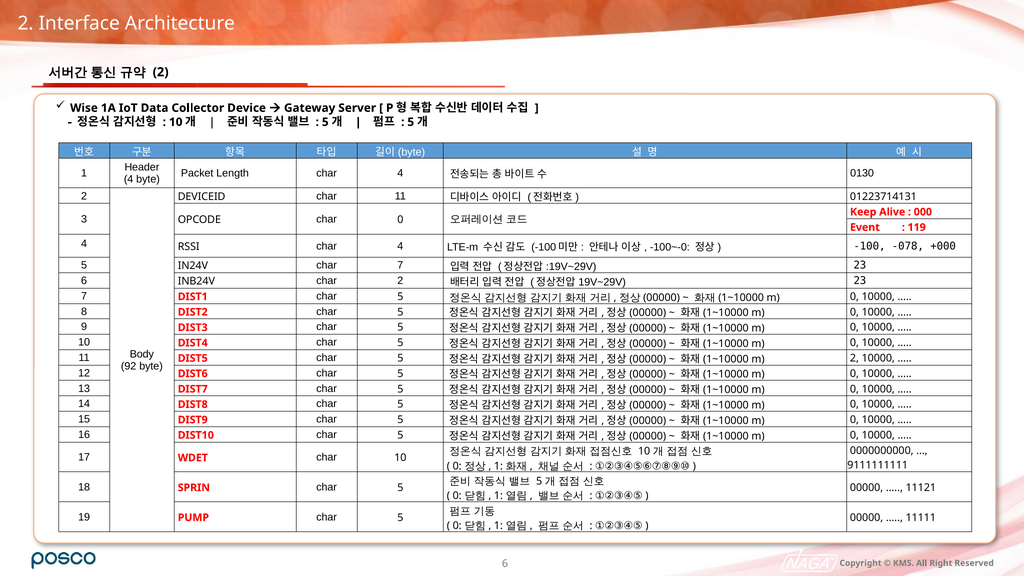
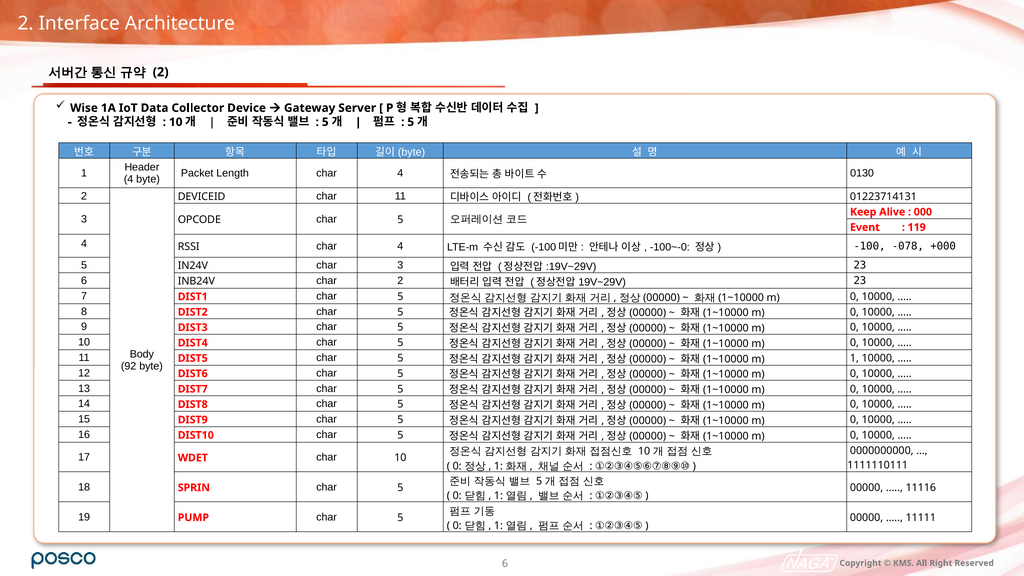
OPCODE char 0: 0 -> 5
char 7: 7 -> 3
m 2: 2 -> 1
9111111111: 9111111111 -> 1111110111
11121: 11121 -> 11116
